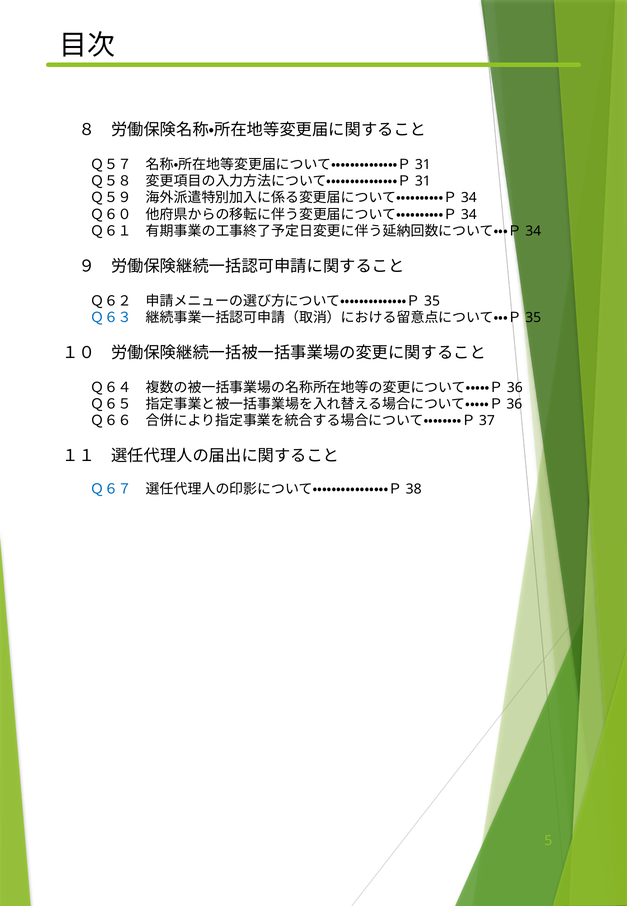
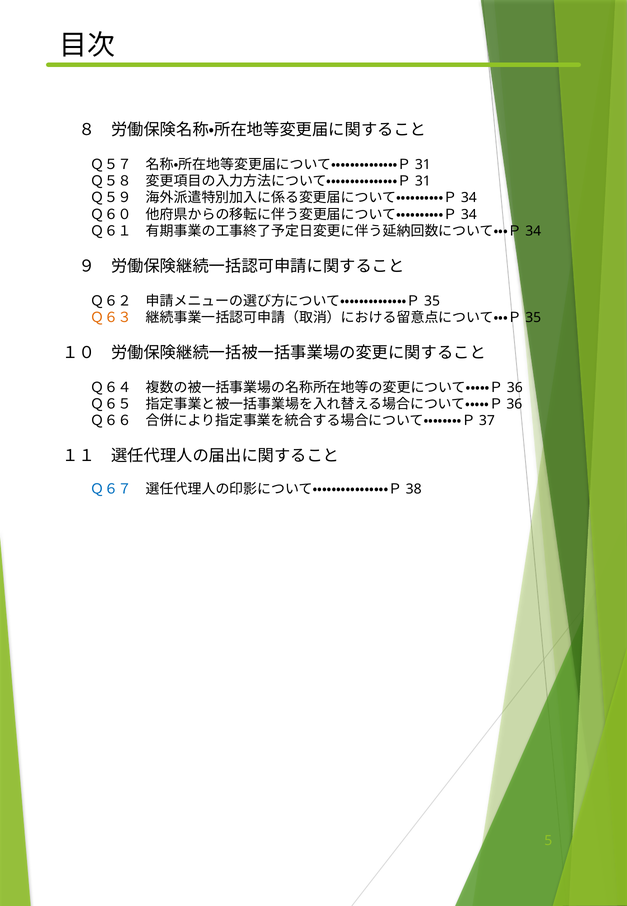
Ｑ６３ colour: blue -> orange
